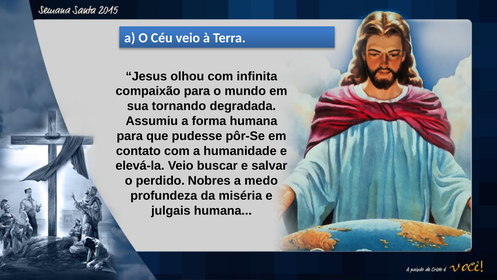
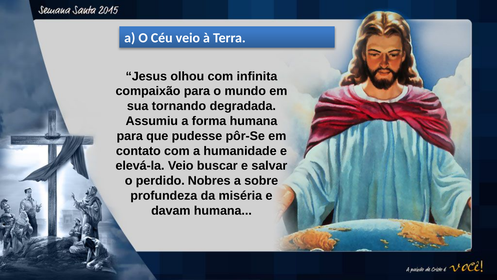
medo: medo -> sobre
julgais: julgais -> davam
